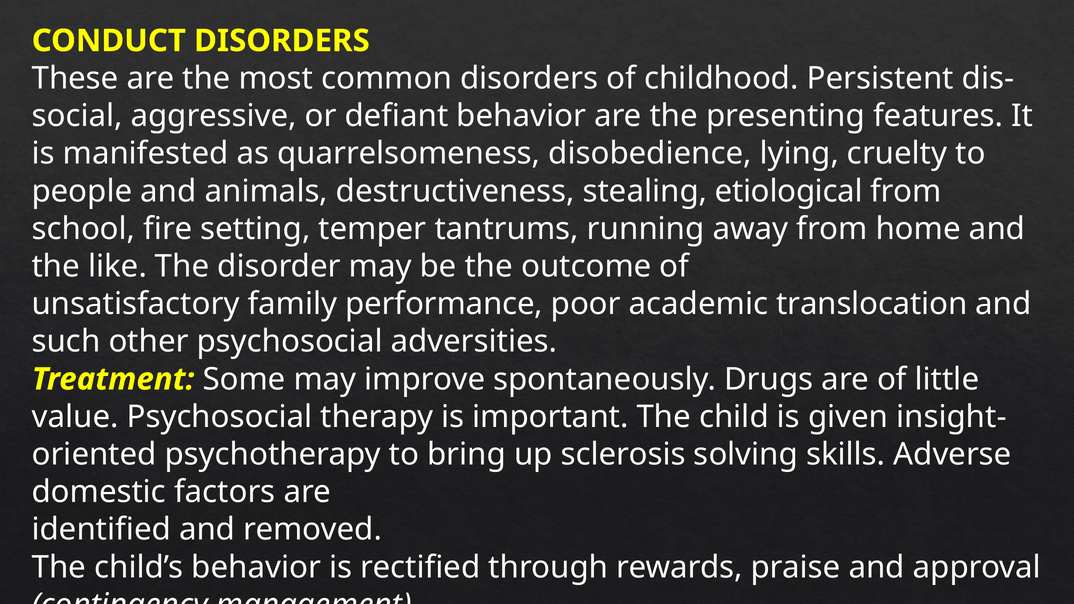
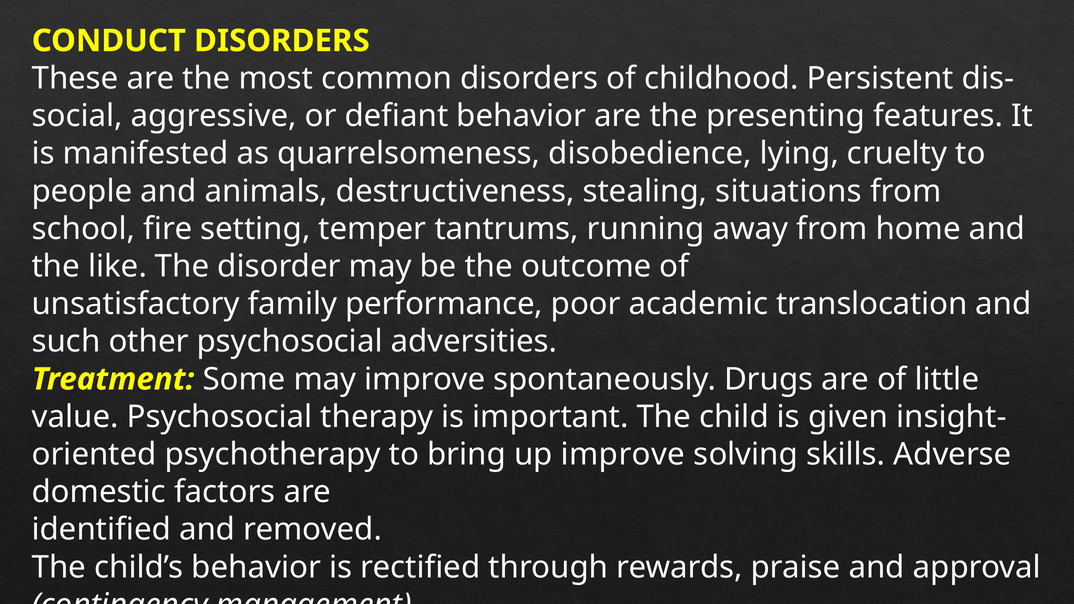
etiological: etiological -> situations
up sclerosis: sclerosis -> improve
